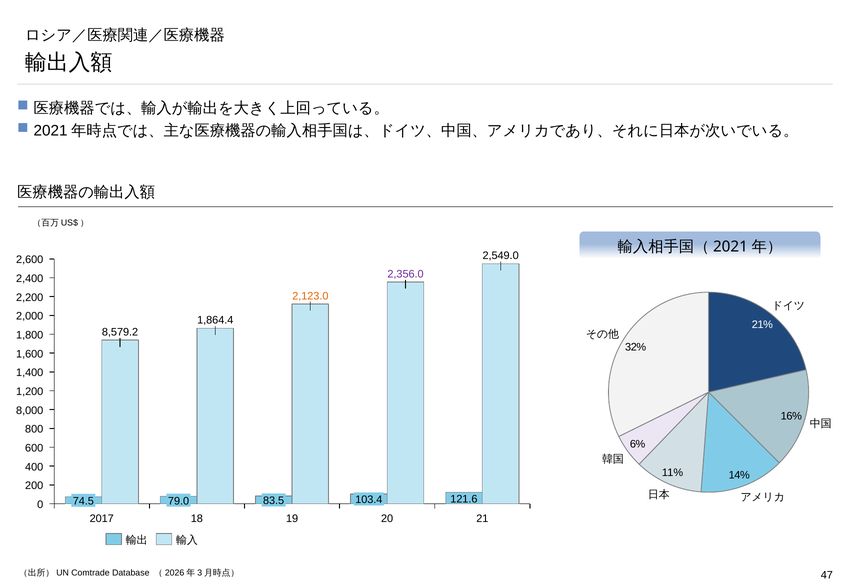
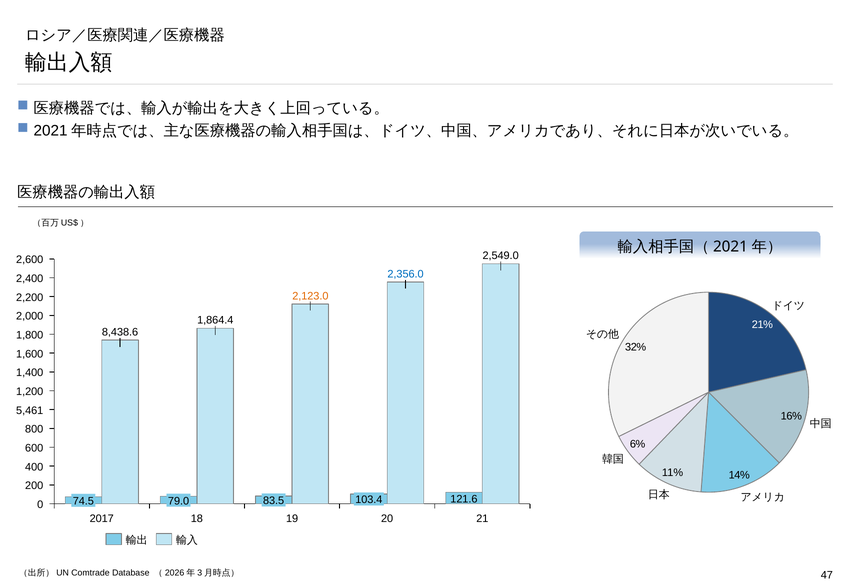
2,356.0 colour: purple -> blue
8,579.2: 8,579.2 -> 8,438.6
8,000: 8,000 -> 5,461
